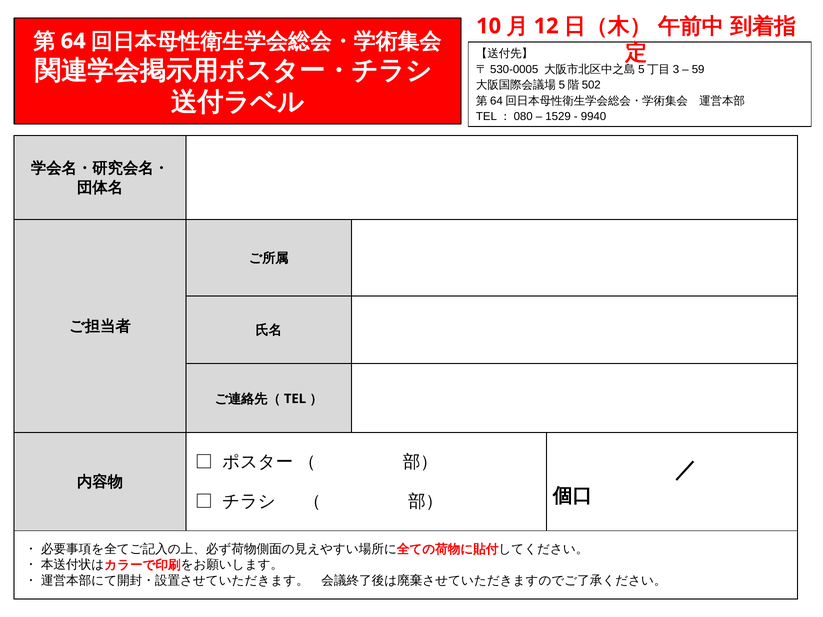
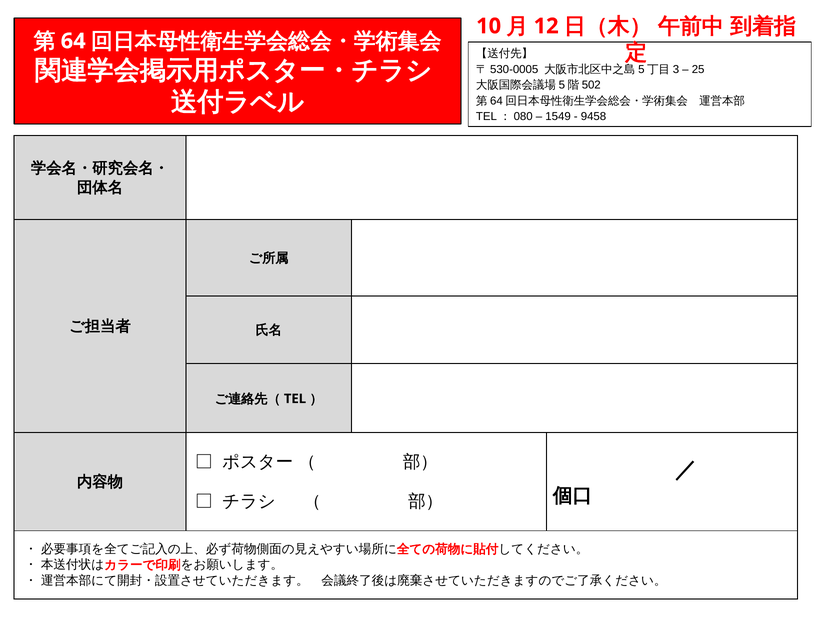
59: 59 -> 25
1529: 1529 -> 1549
9940: 9940 -> 9458
